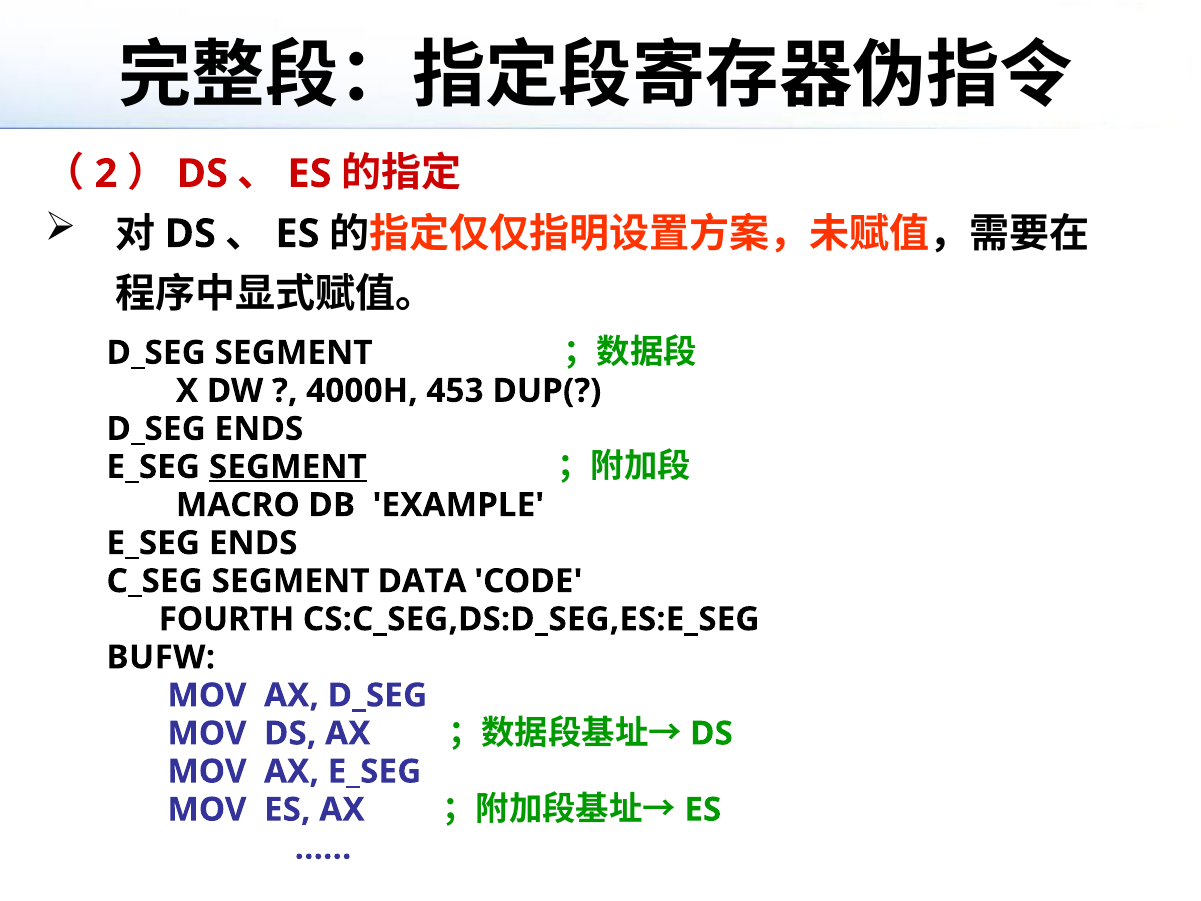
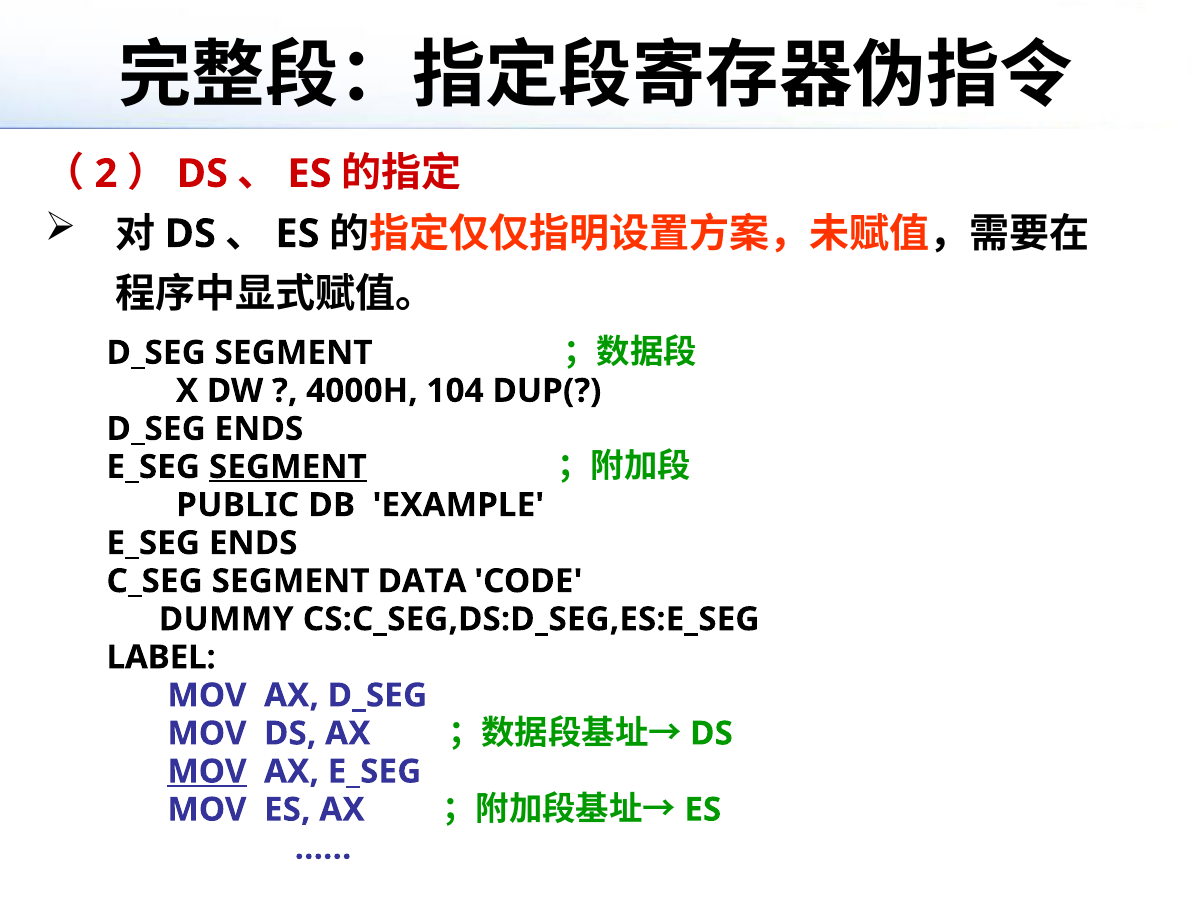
453: 453 -> 104
MACRO: MACRO -> PUBLIC
FOURTH: FOURTH -> DUMMY
BUFW: BUFW -> LABEL
MOV at (207, 771) underline: none -> present
